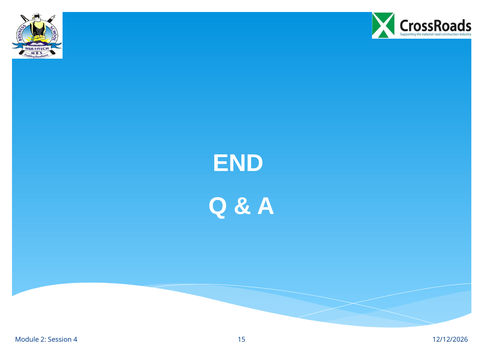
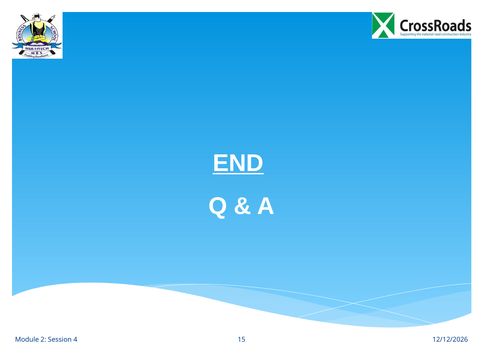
END underline: none -> present
